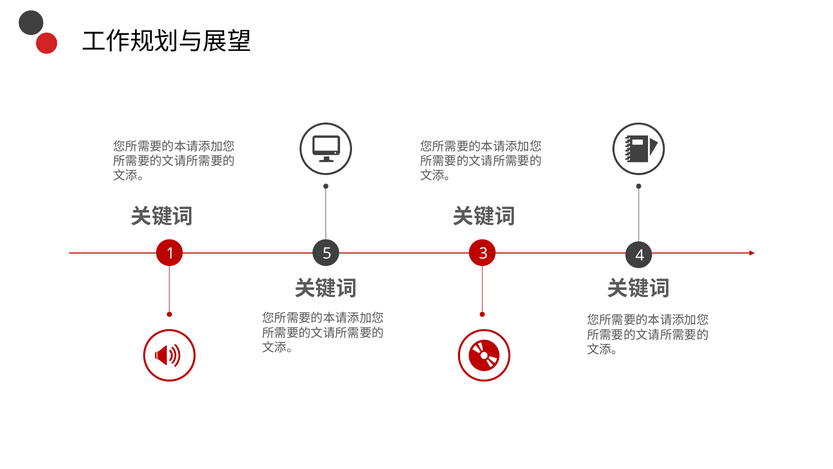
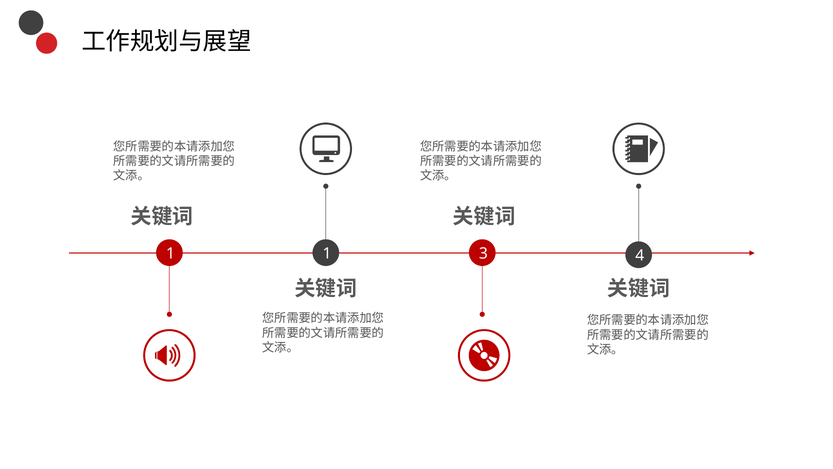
1 5: 5 -> 1
